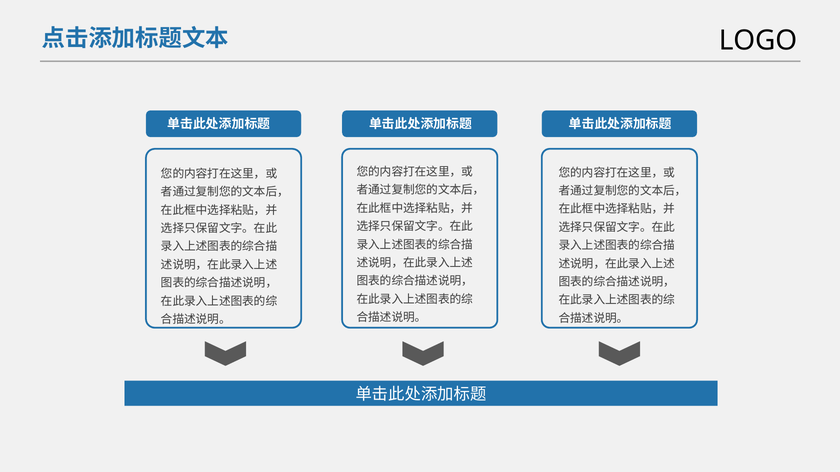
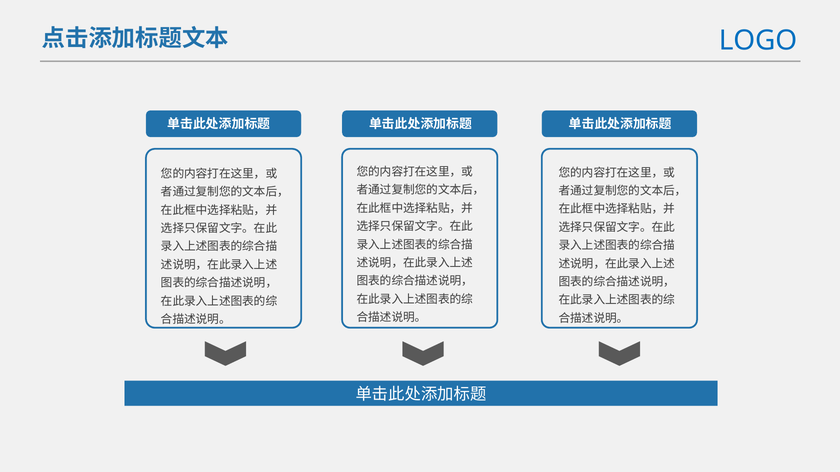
LOGO colour: black -> blue
